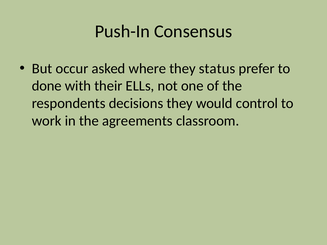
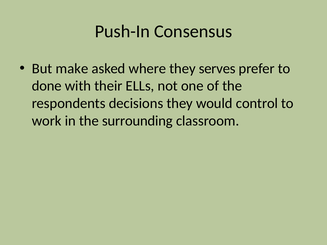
occur: occur -> make
status: status -> serves
agreements: agreements -> surrounding
